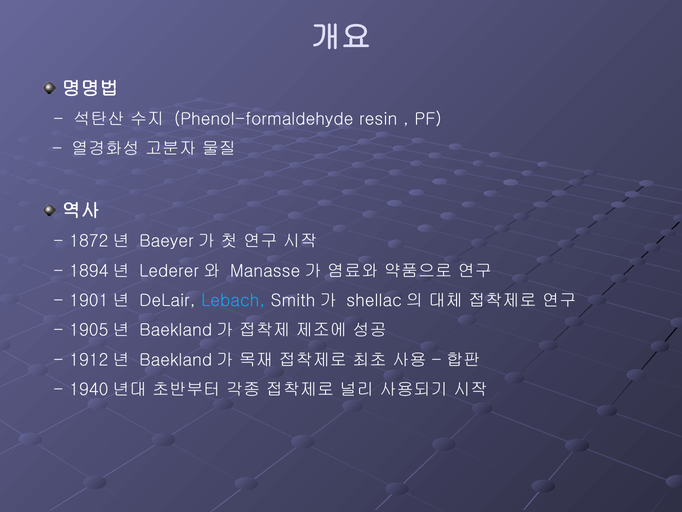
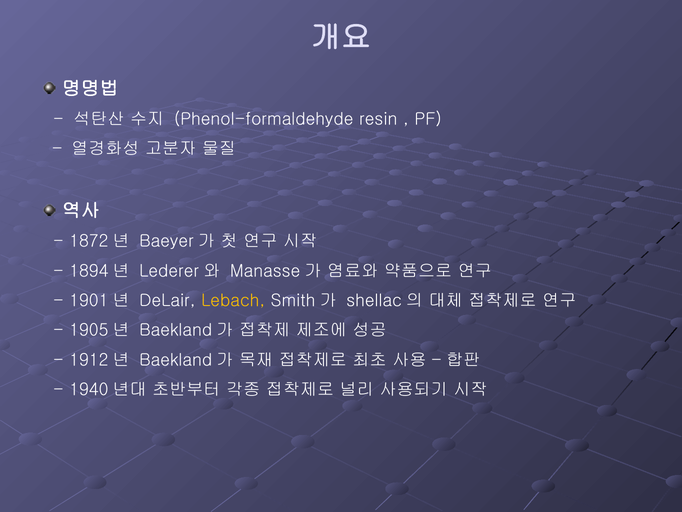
Lebach colour: light blue -> yellow
